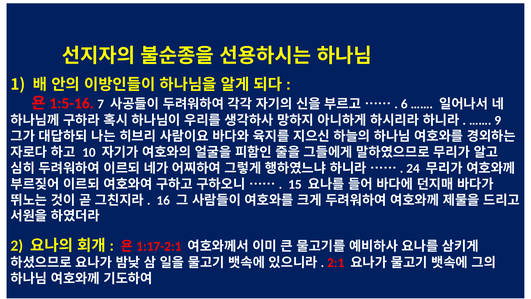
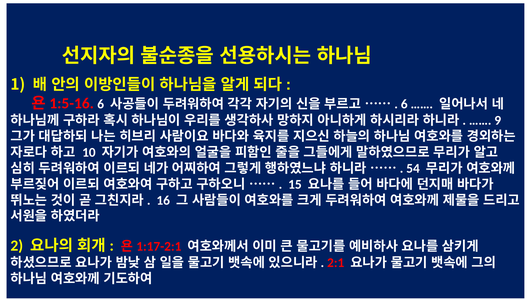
7 at (101, 104): 7 -> 6
24: 24 -> 54
